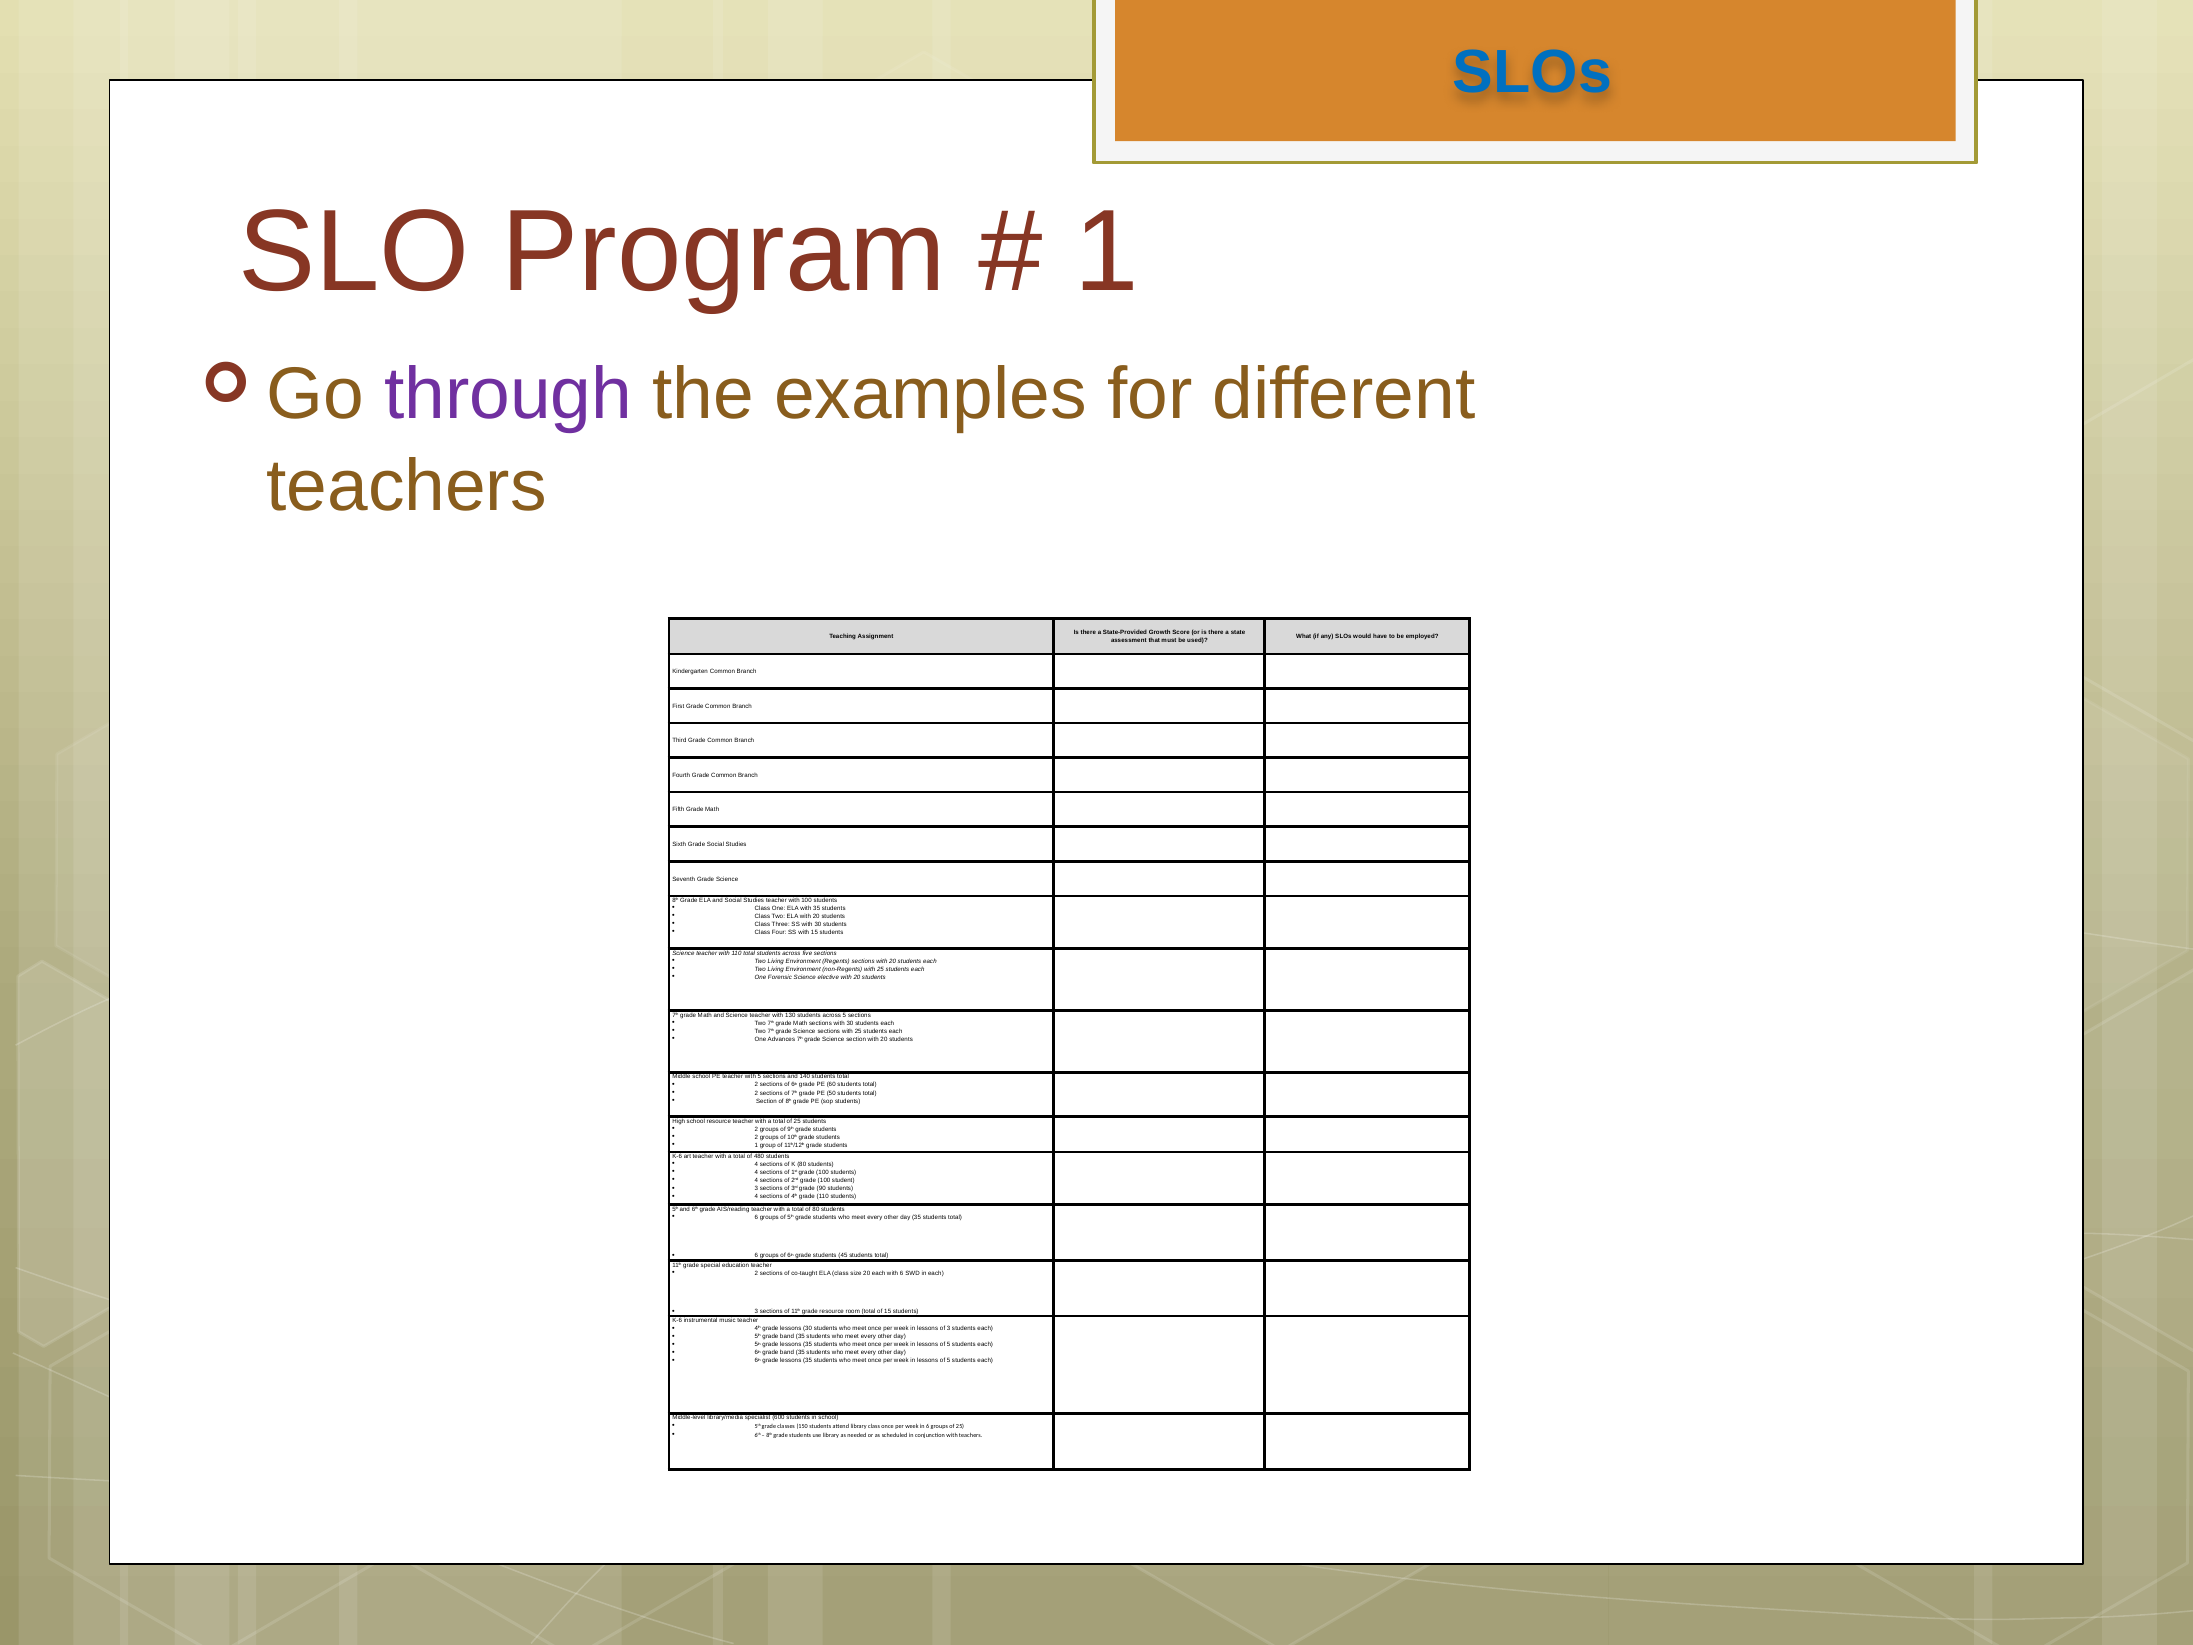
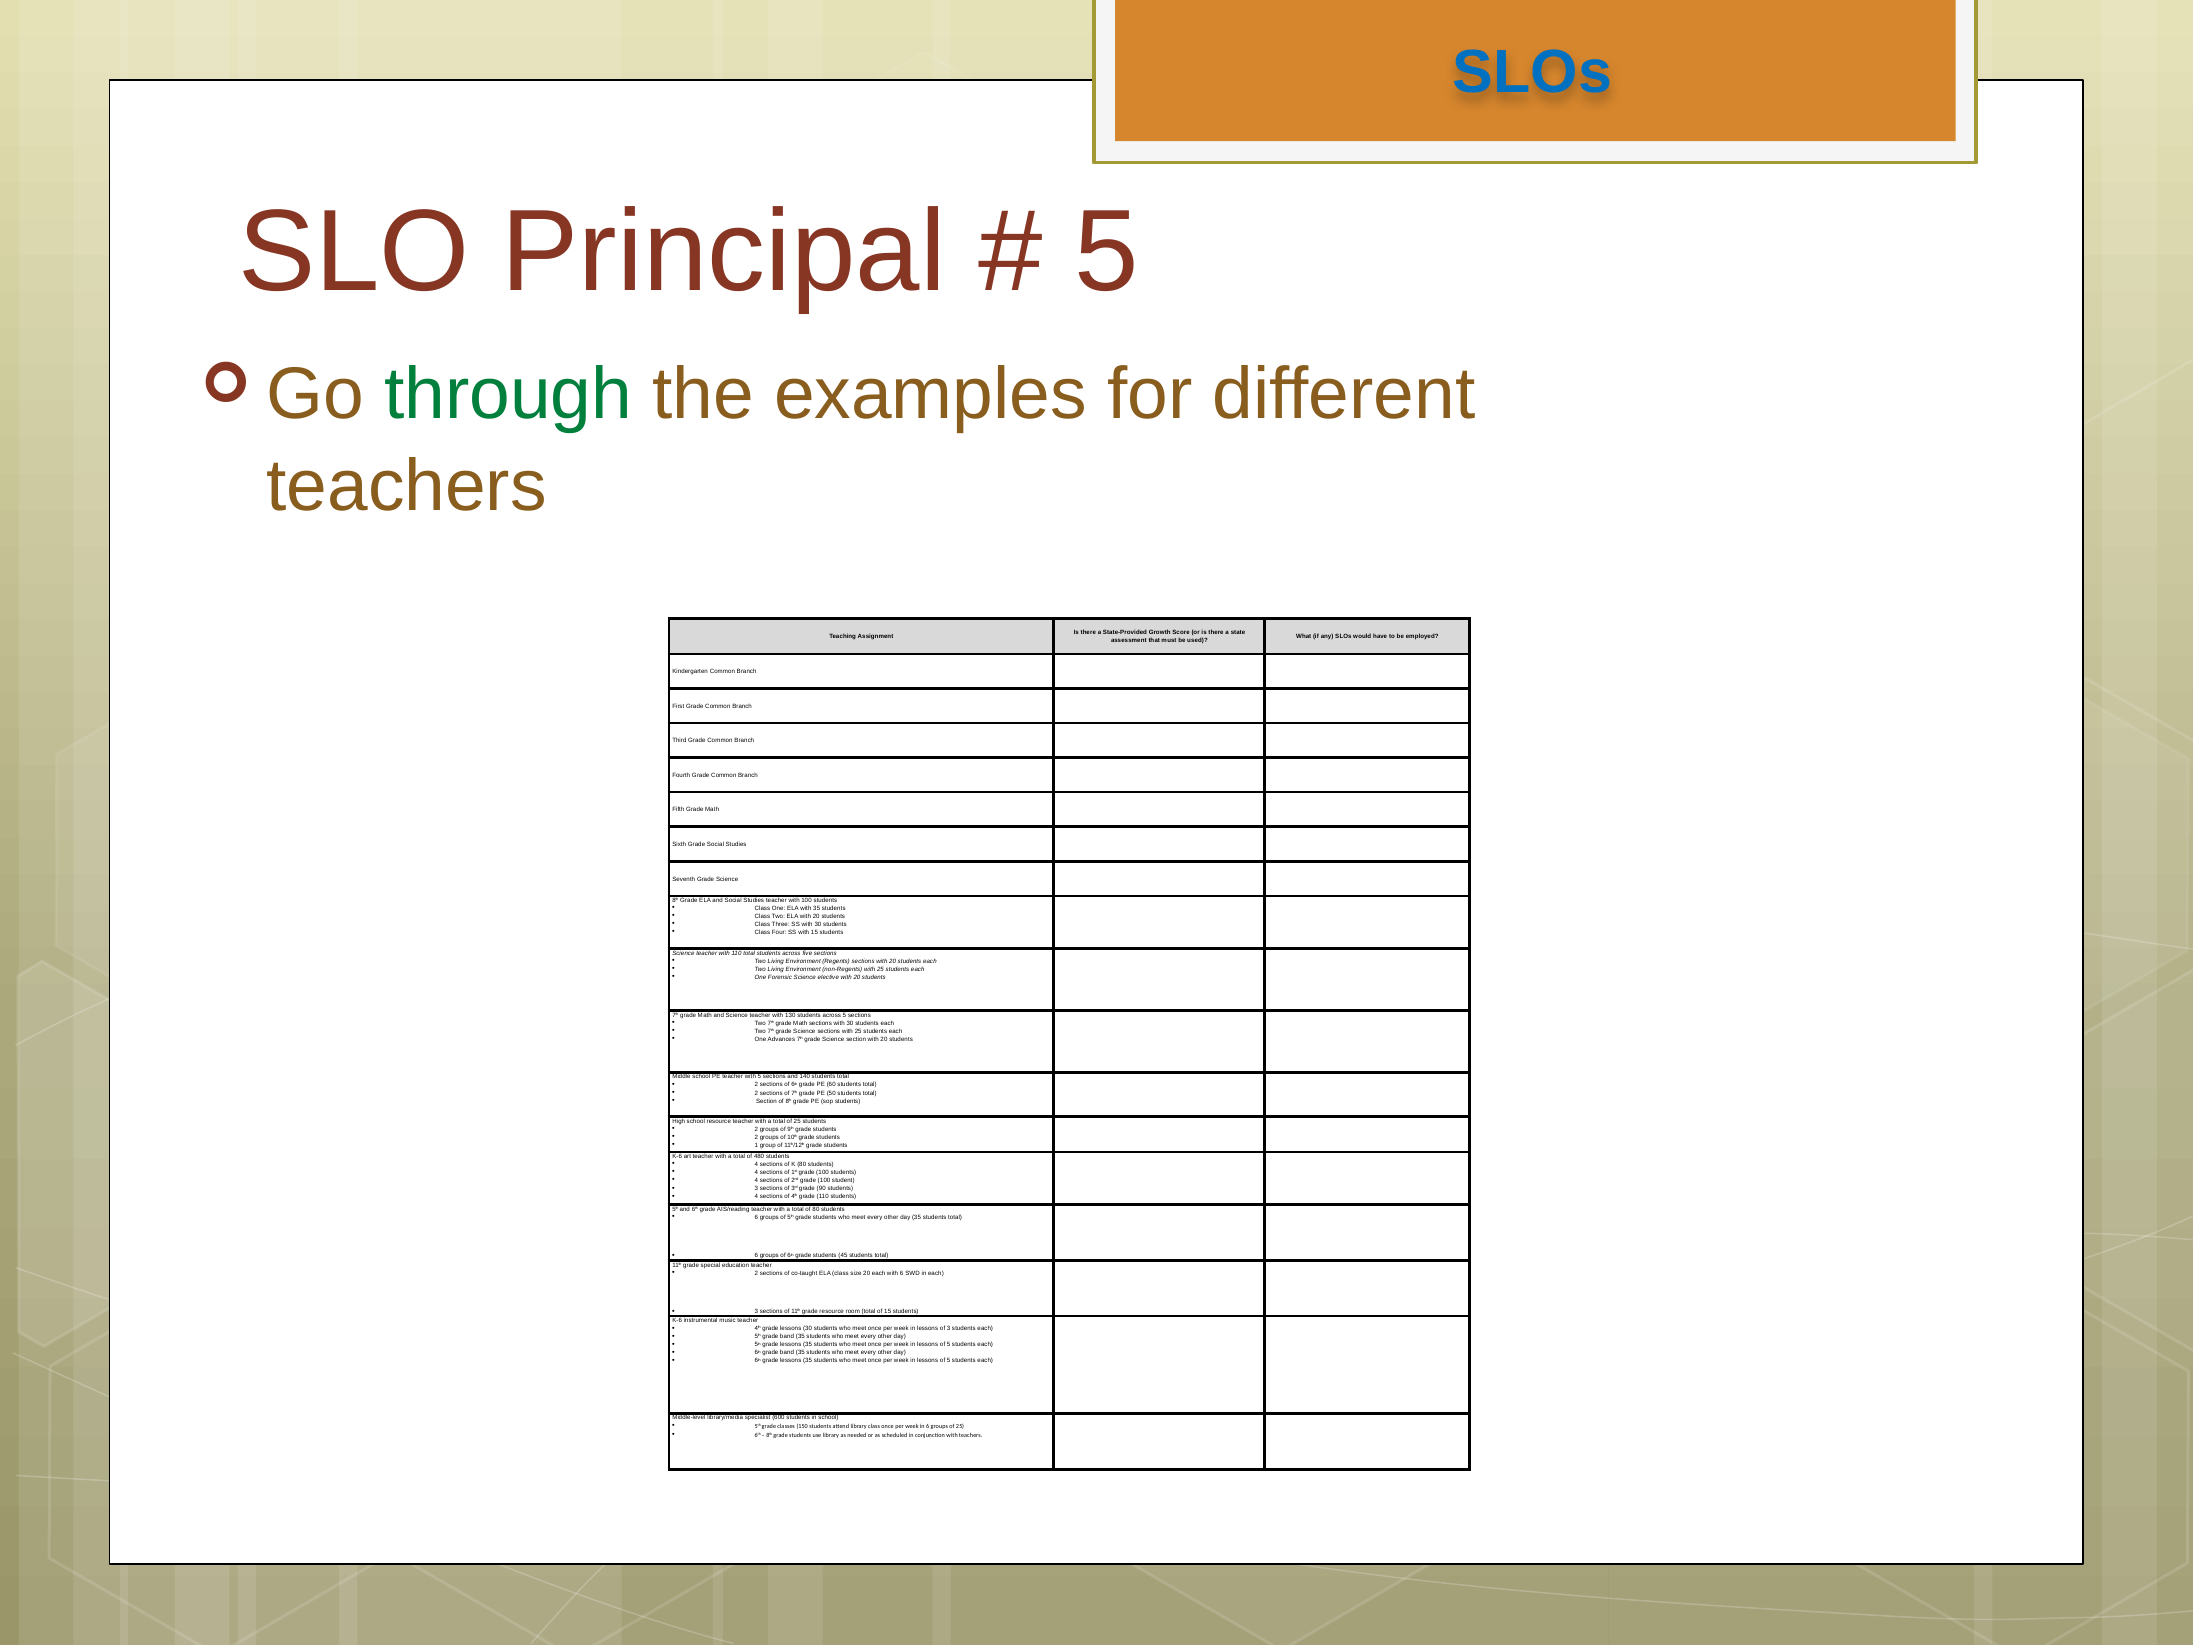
Program: Program -> Principal
1 at (1107, 252): 1 -> 5
through colour: purple -> green
